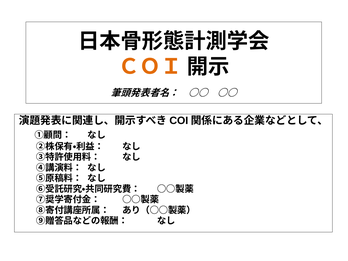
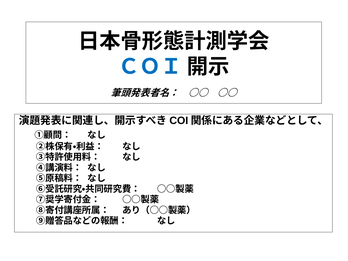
ＣＯＩ colour: orange -> blue
